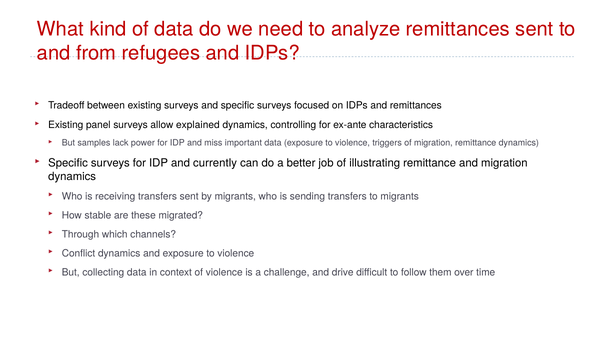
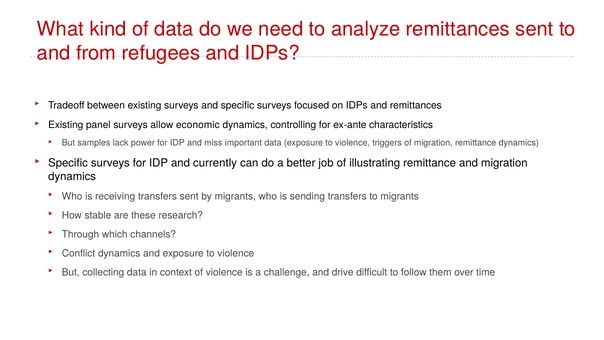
explained: explained -> economic
migrated: migrated -> research
